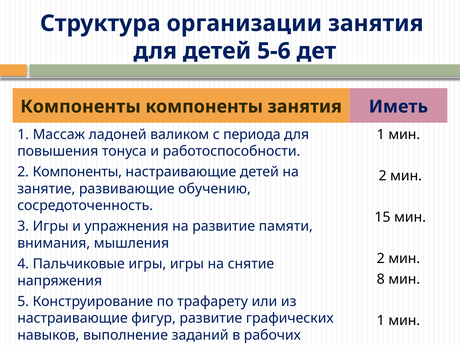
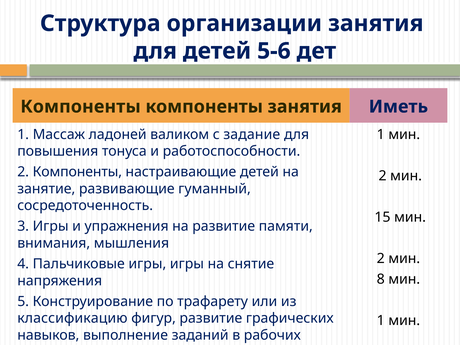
с периода: периода -> задание
обучению: обучению -> гуманный
настраивающие at (72, 318): настраивающие -> классификацию
